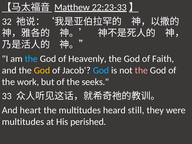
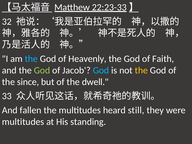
God at (42, 70) colour: yellow -> light green
the at (141, 70) colour: pink -> yellow
work: work -> since
seeks: seeks -> dwell
heart: heart -> fallen
perished: perished -> standing
